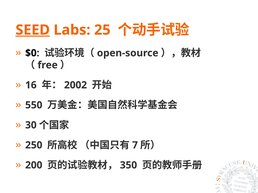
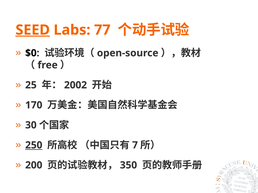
25: 25 -> 77
16: 16 -> 25
550: 550 -> 170
250 underline: none -> present
